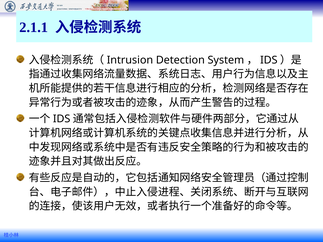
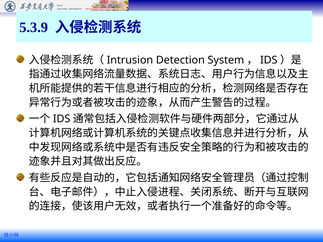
2.1.1: 2.1.1 -> 5.3.9
